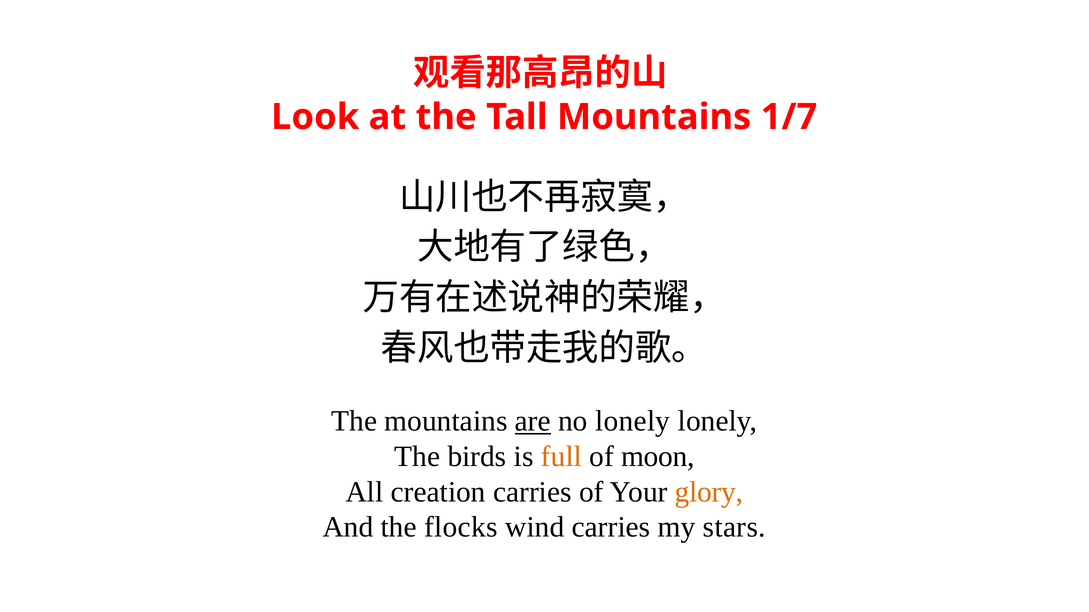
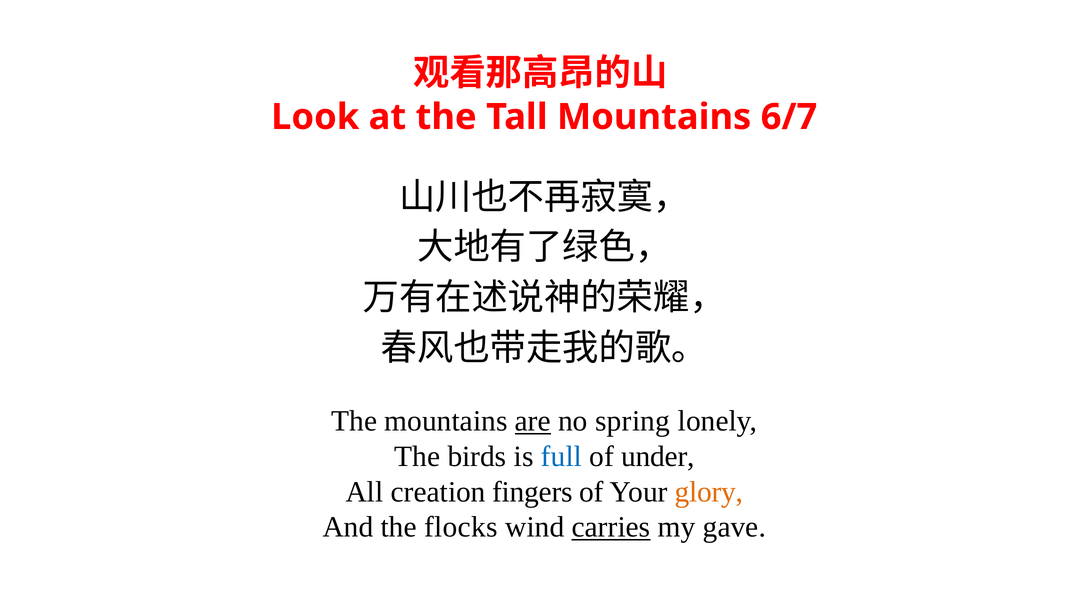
1/7: 1/7 -> 6/7
no lonely: lonely -> spring
full colour: orange -> blue
moon: moon -> under
creation carries: carries -> fingers
carries at (611, 528) underline: none -> present
stars: stars -> gave
